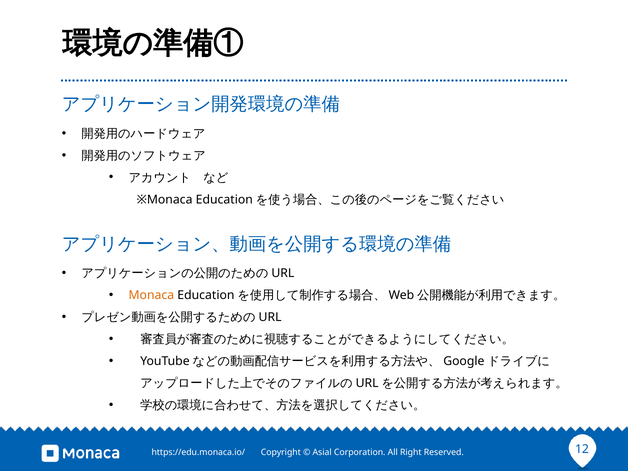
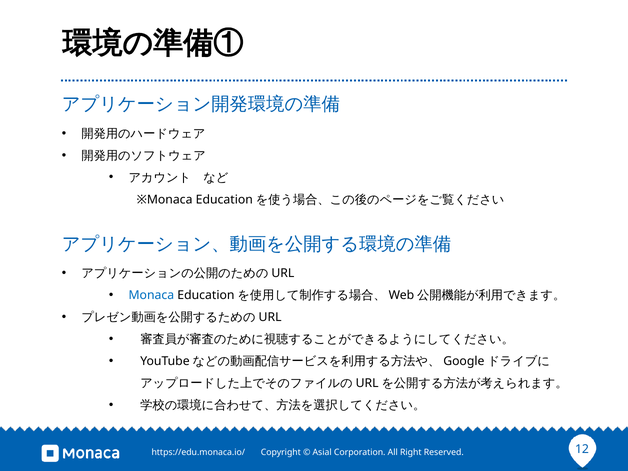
Monaca colour: orange -> blue
